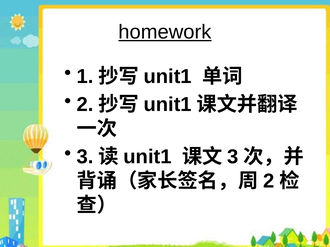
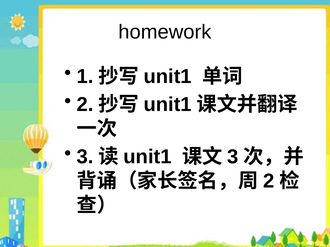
homework underline: present -> none
